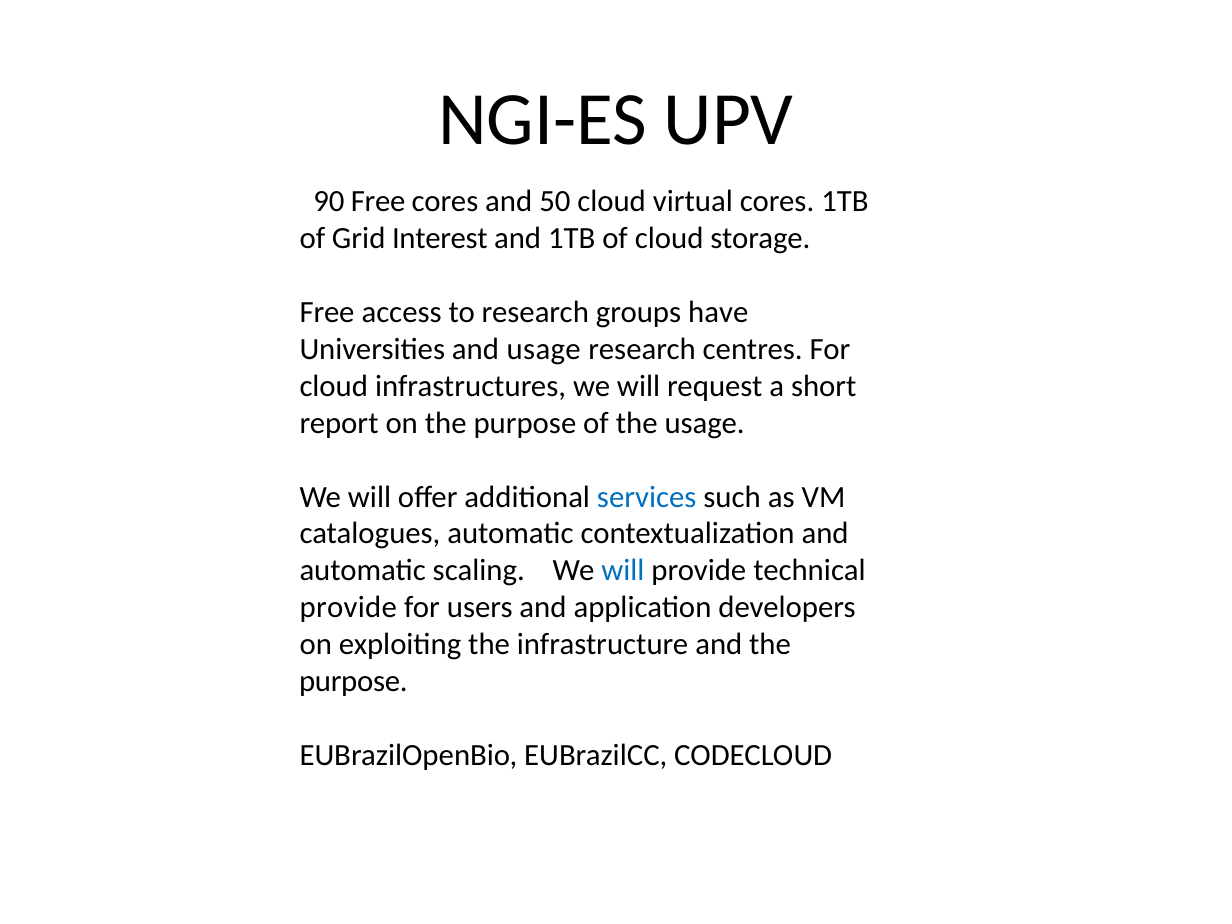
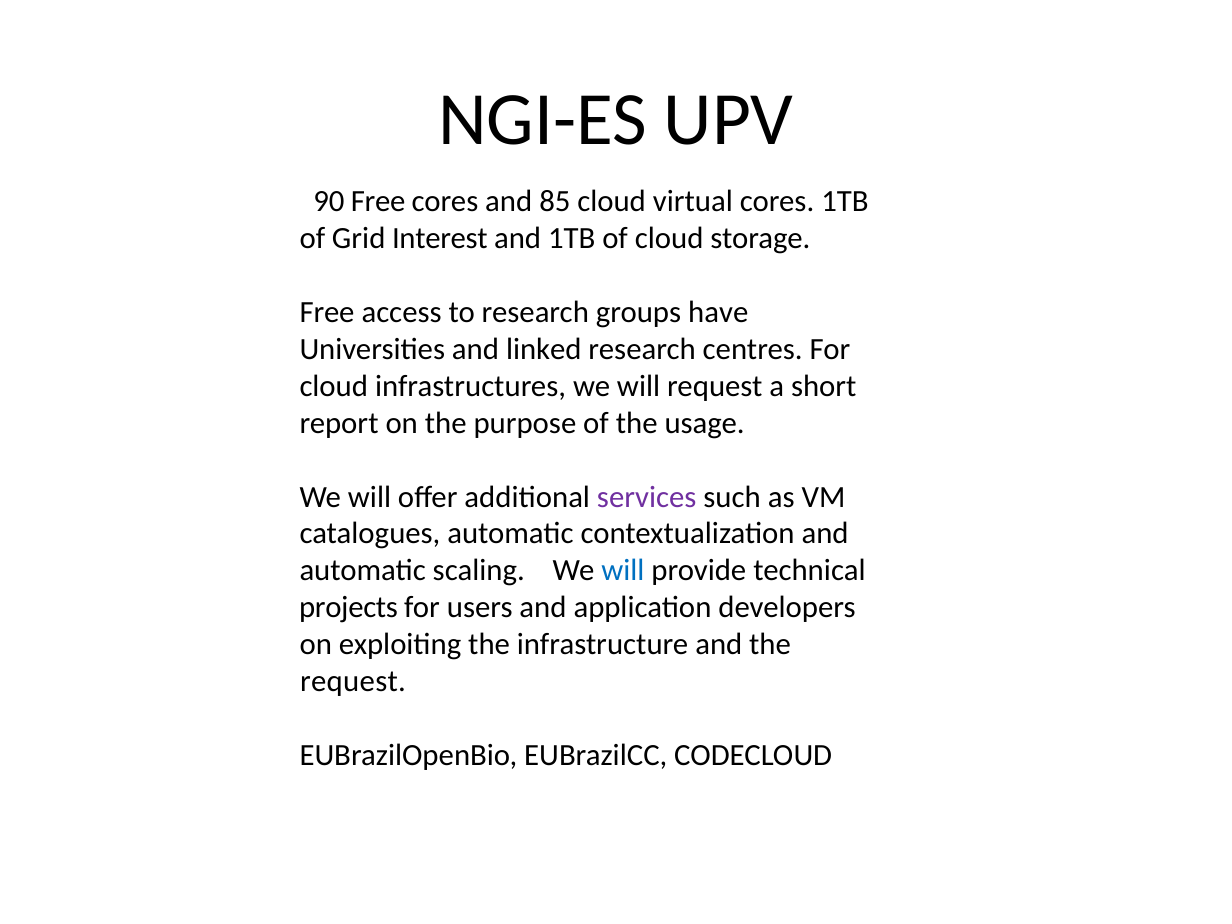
50: 50 -> 85
and usage: usage -> linked
services colour: blue -> purple
provide at (348, 608): provide -> projects
purpose at (353, 682): purpose -> request
